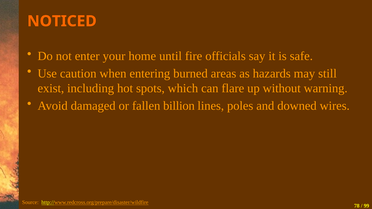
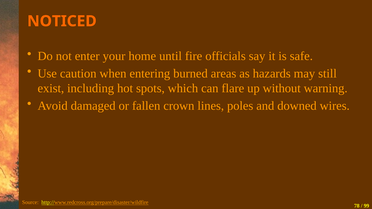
billion: billion -> crown
